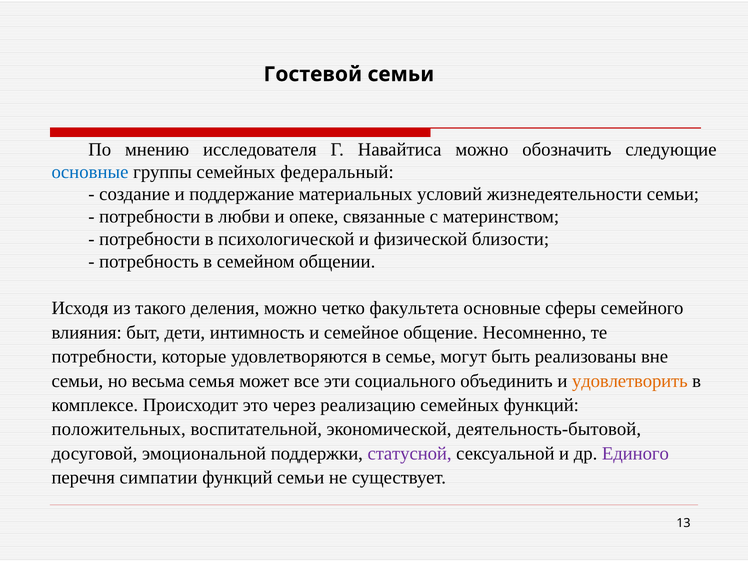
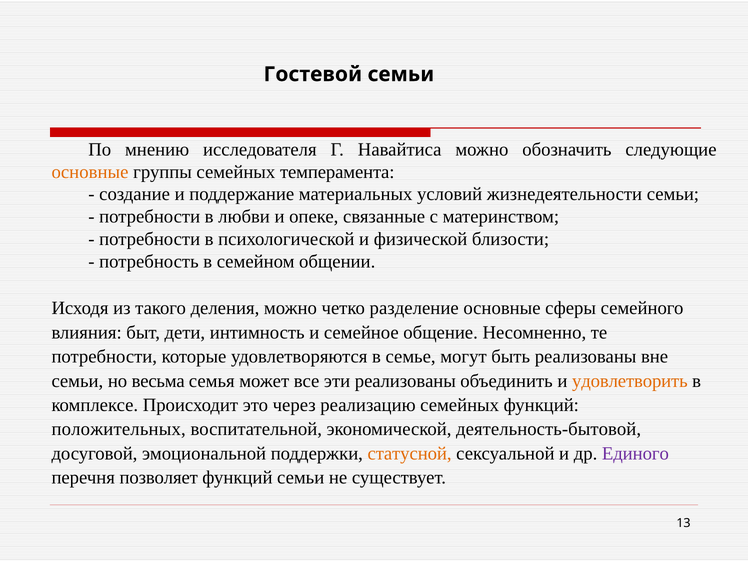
основные at (90, 172) colour: blue -> orange
федеральный: федеральный -> темперамента
факультета: факультета -> разделение
эти социального: социального -> реализованы
статусной colour: purple -> orange
симпатии: симпатии -> позволяет
